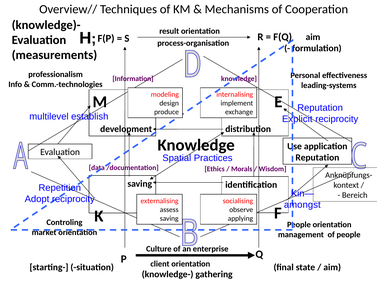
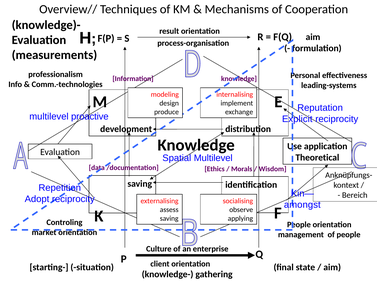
establish: establish -> proactive
Spatial Practices: Practices -> Multilevel
Reputation at (317, 158): Reputation -> Theoretical
